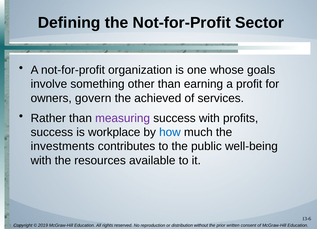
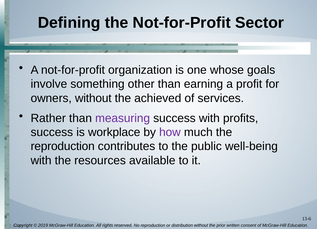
owners govern: govern -> without
how colour: blue -> purple
investments at (63, 146): investments -> reproduction
